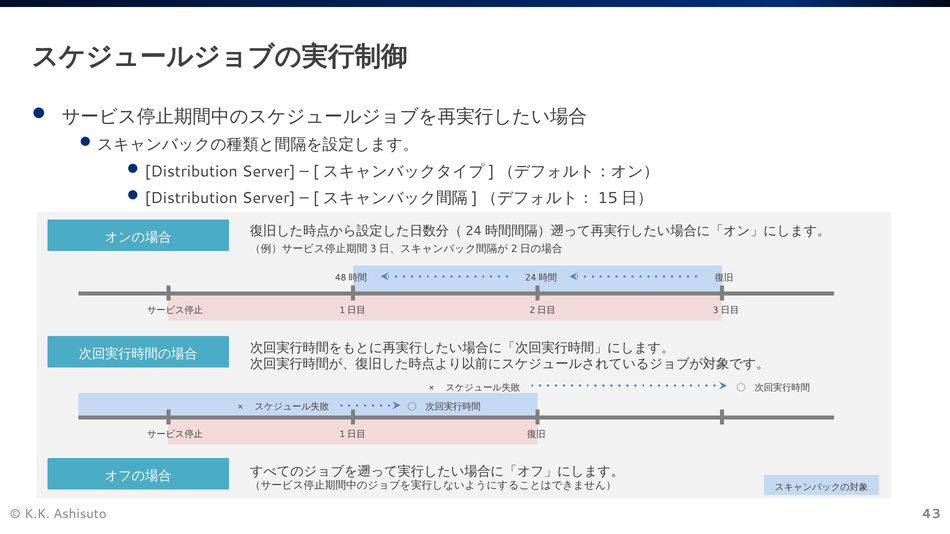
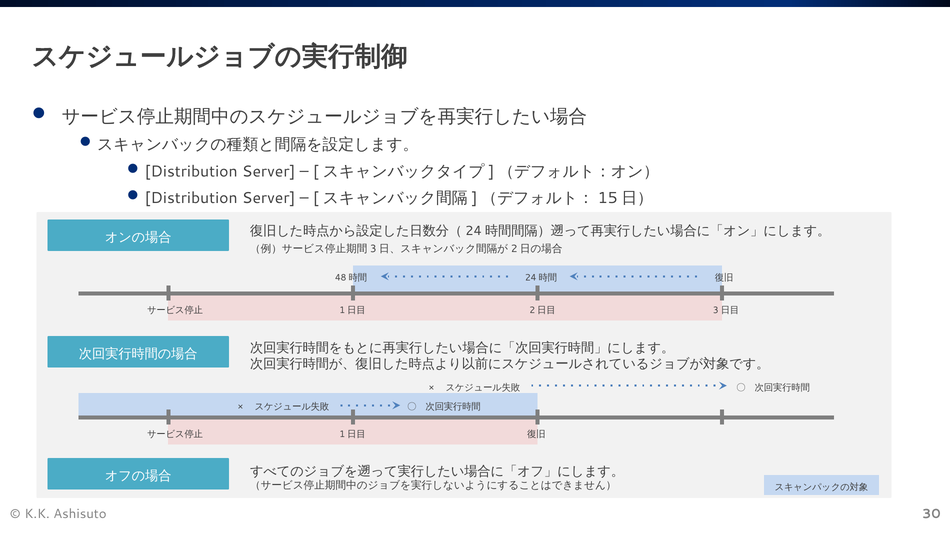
43: 43 -> 30
